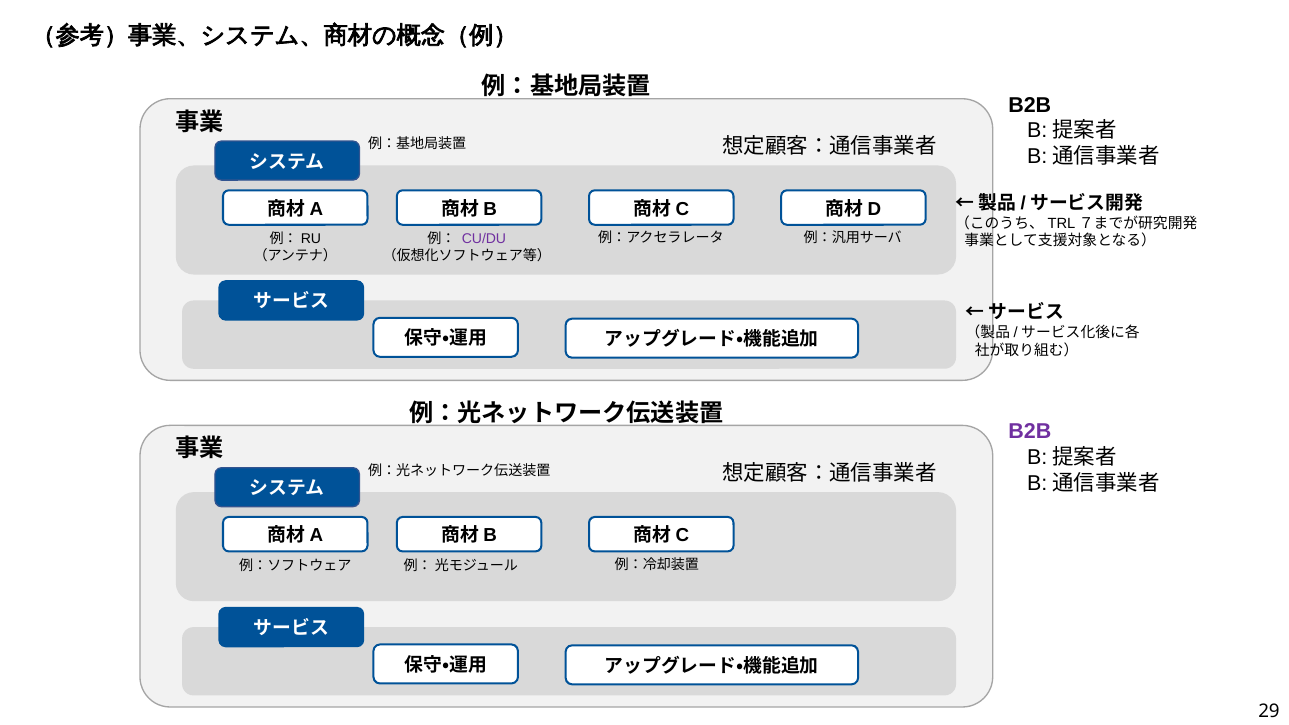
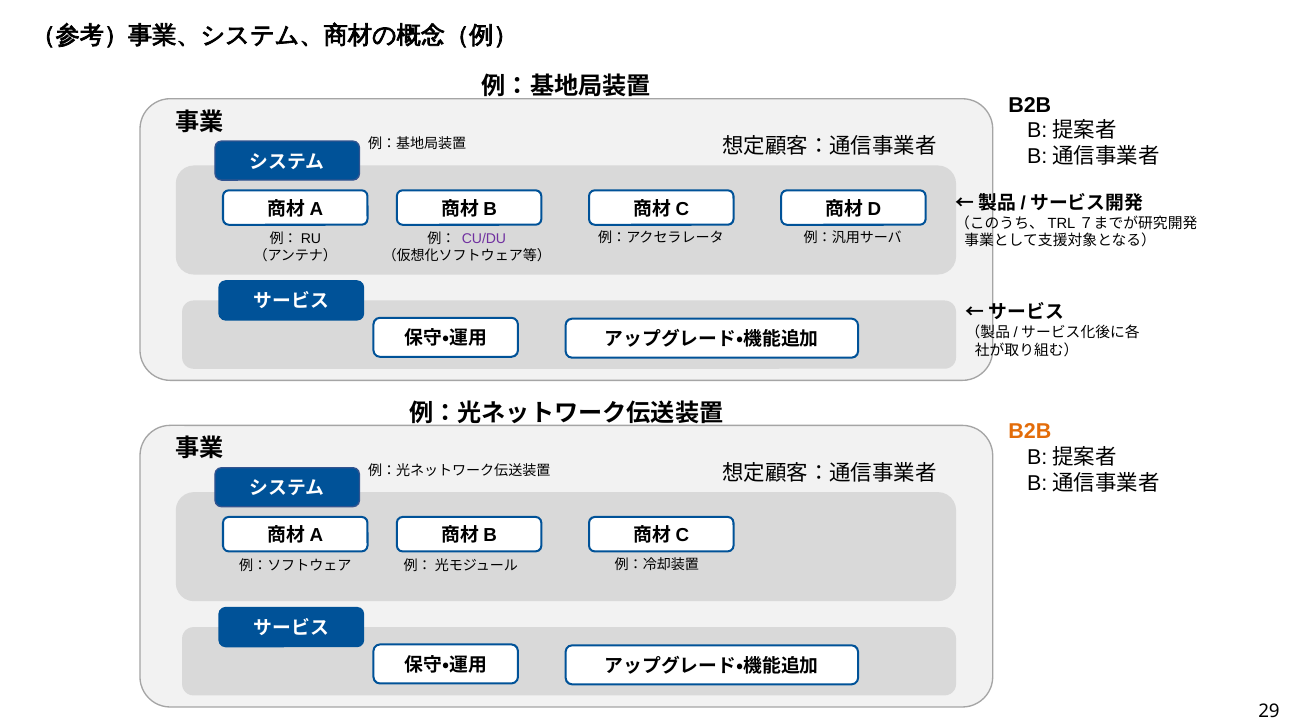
B2B at (1030, 432) colour: purple -> orange
